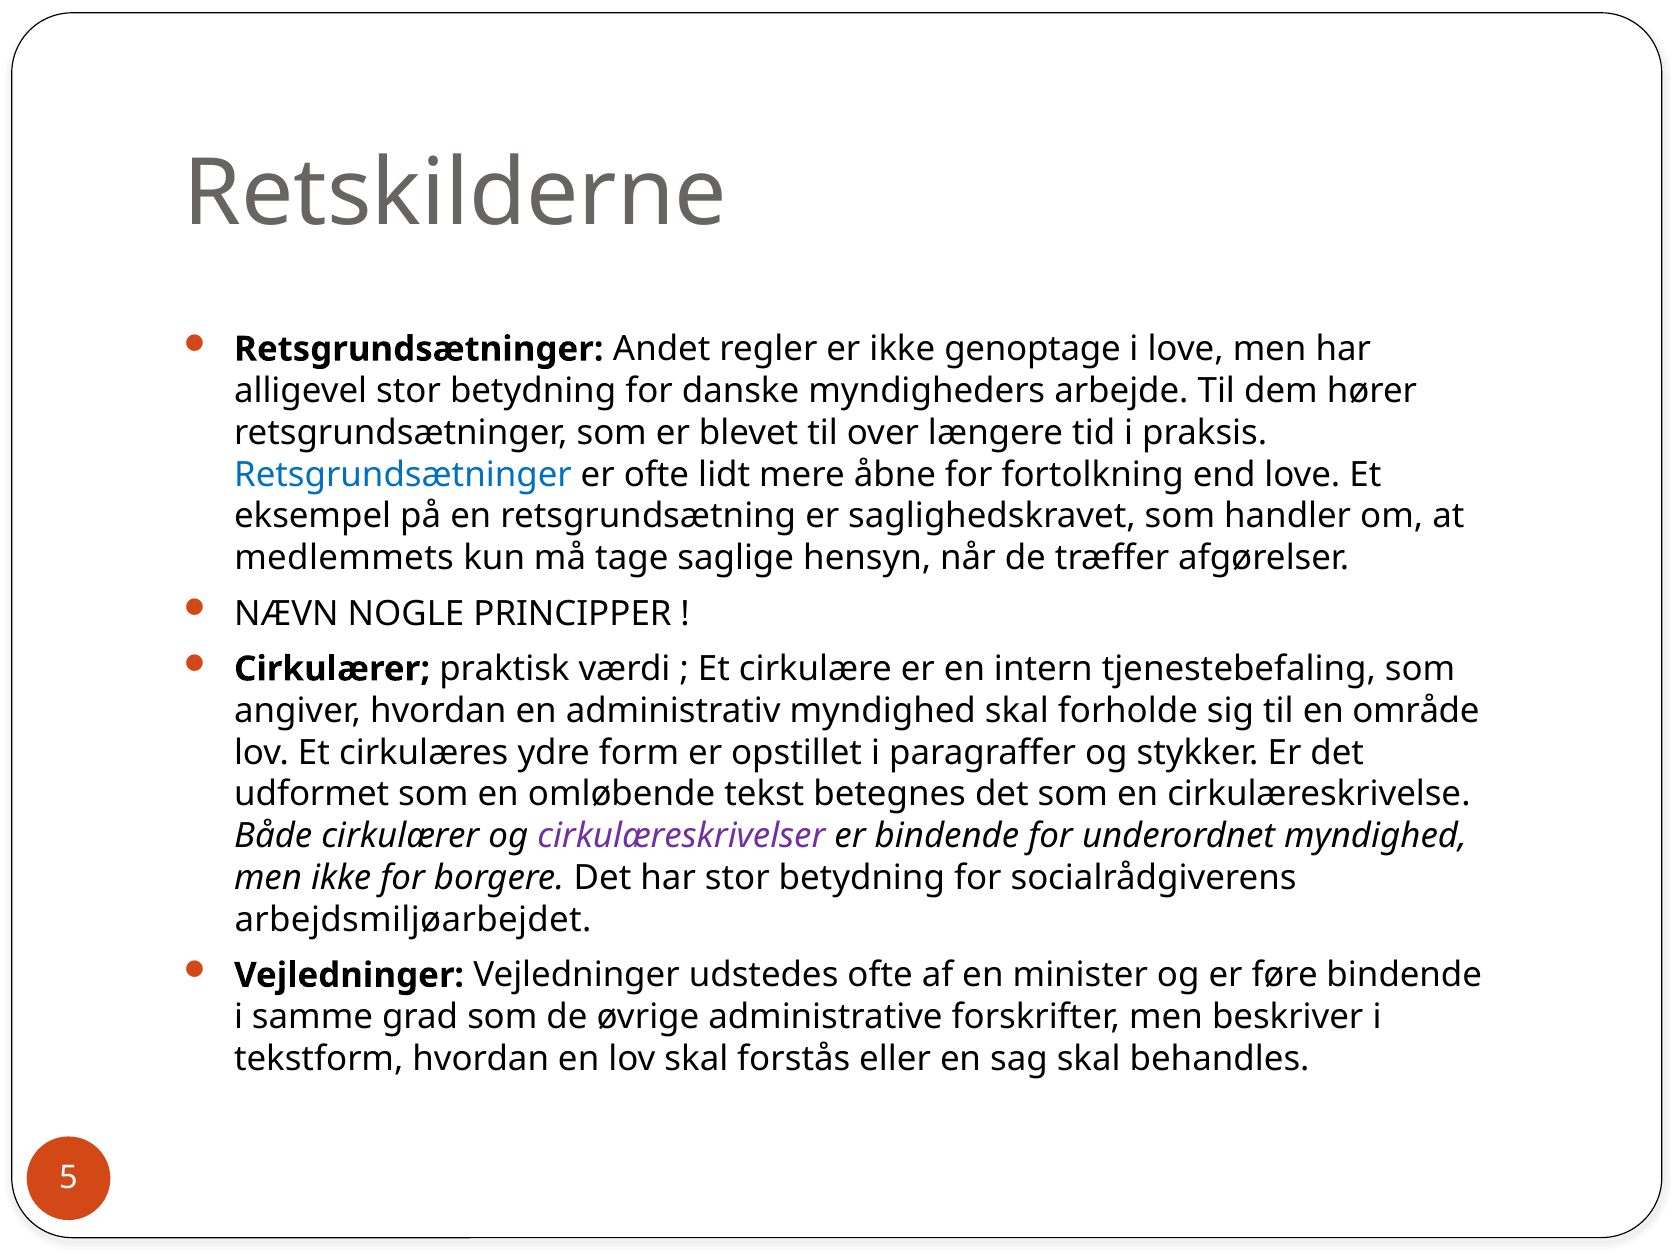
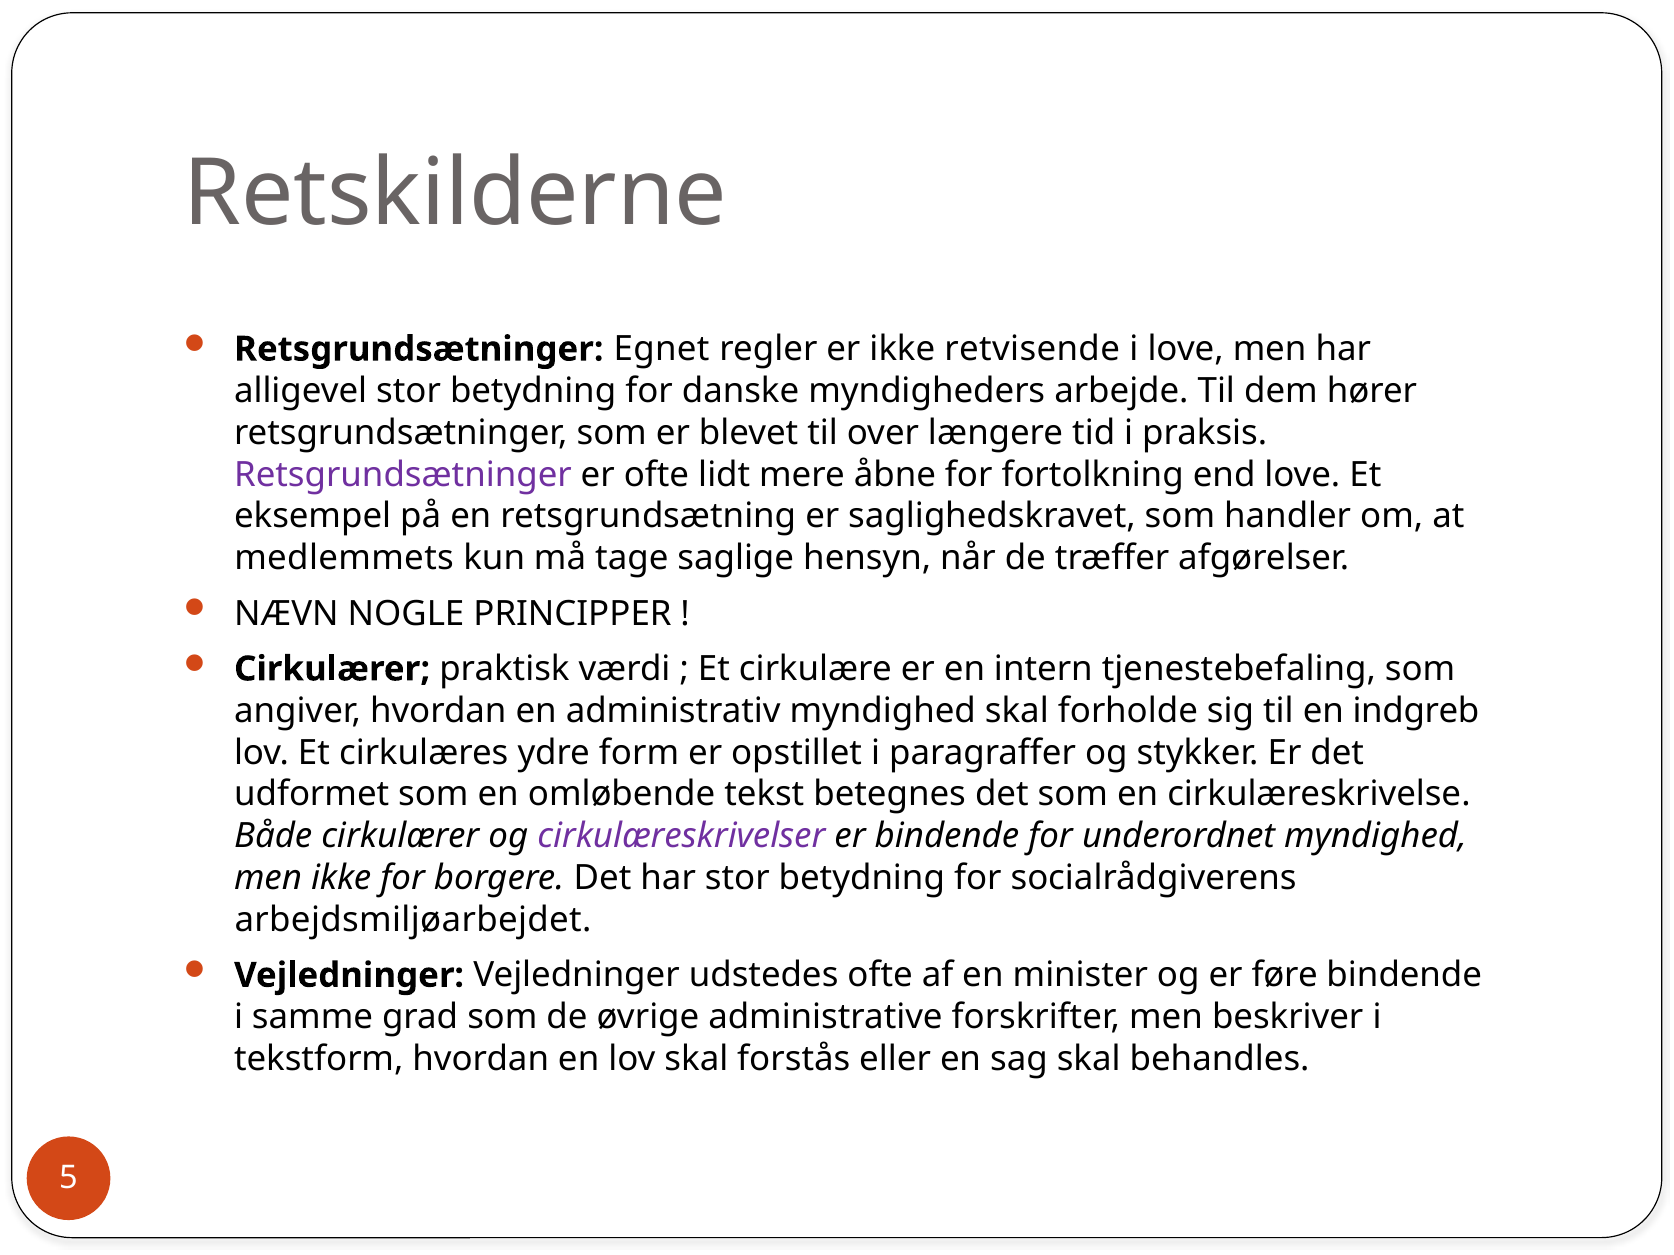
Andet: Andet -> Egnet
genoptage: genoptage -> retvisende
Retsgrundsætninger at (403, 475) colour: blue -> purple
område: område -> indgreb
